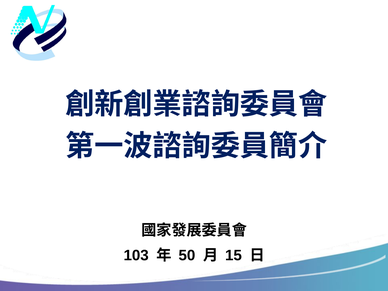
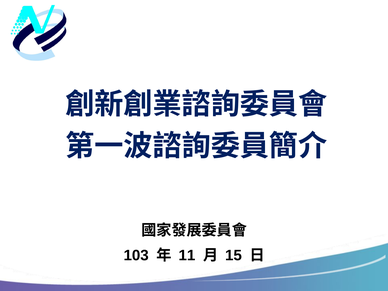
50: 50 -> 11
